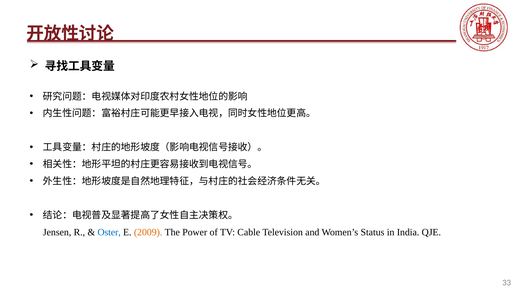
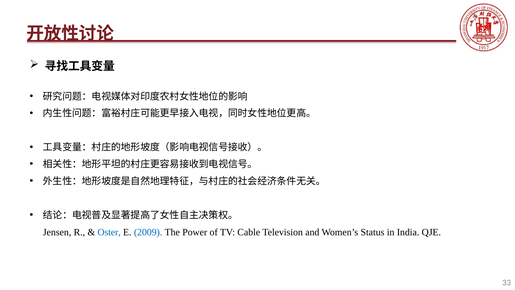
2009 colour: orange -> blue
